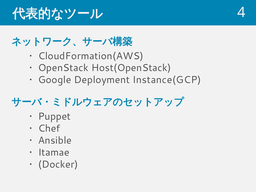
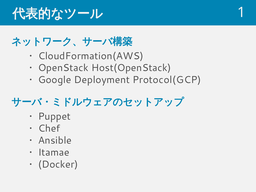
4: 4 -> 1
Instance(GCP: Instance(GCP -> Protocol(GCP
